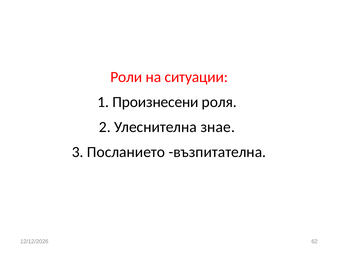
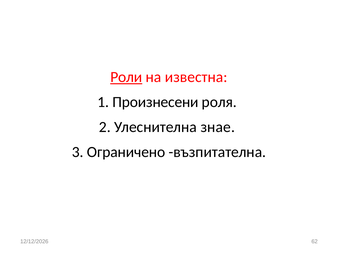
Роли underline: none -> present
ситуации: ситуации -> известна
Посланието: Посланието -> Ограничено
